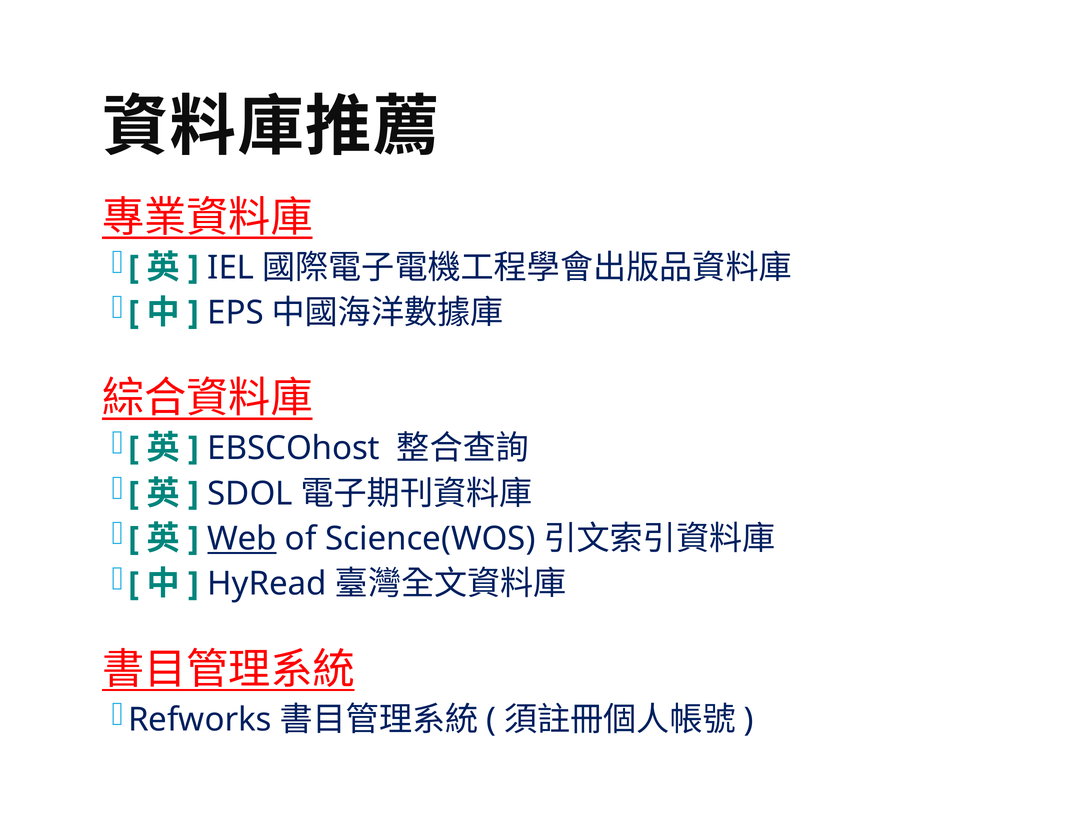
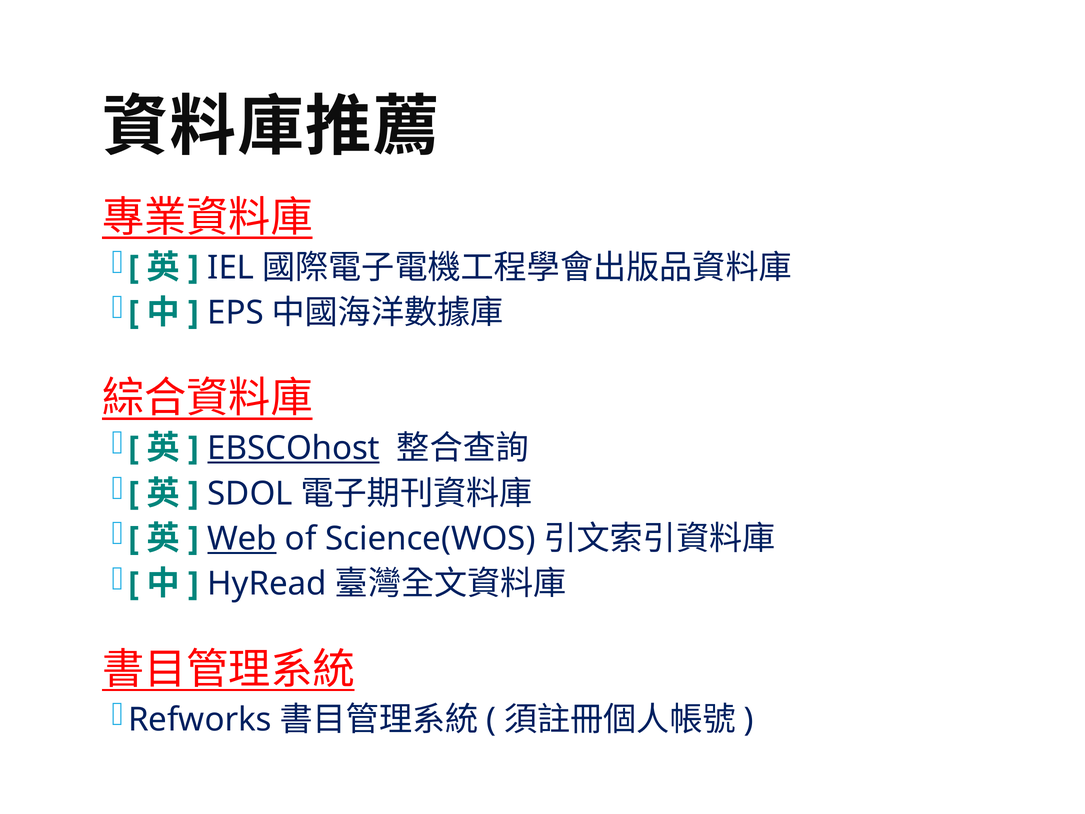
EBSCOhost underline: none -> present
